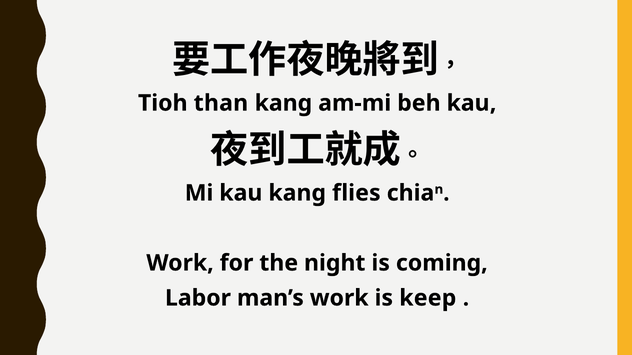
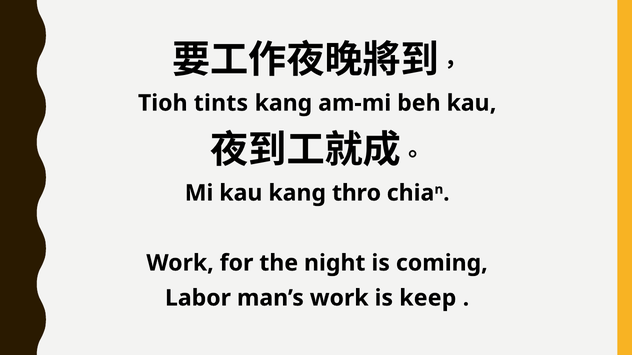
than: than -> tints
flies: flies -> thro
